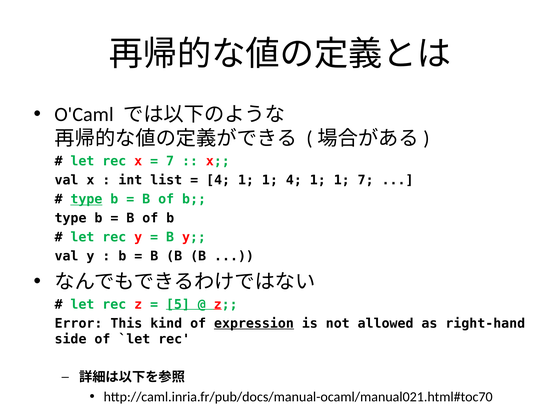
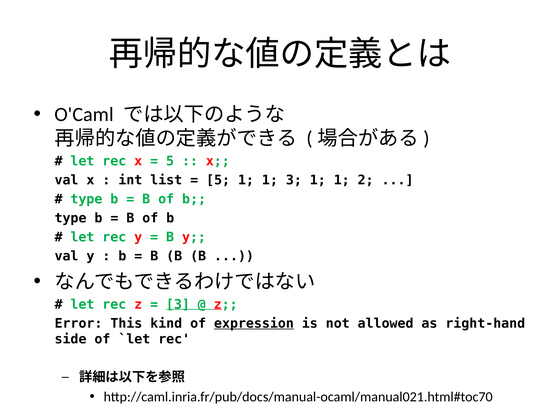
7 at (170, 161): 7 -> 5
4 at (218, 180): 4 -> 5
1 4: 4 -> 3
1 7: 7 -> 2
type at (86, 199) underline: present -> none
5 at (178, 304): 5 -> 3
